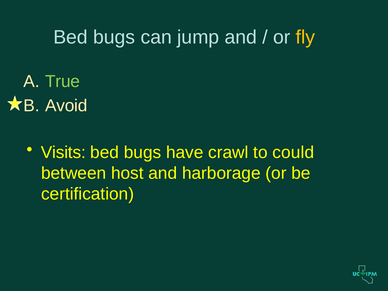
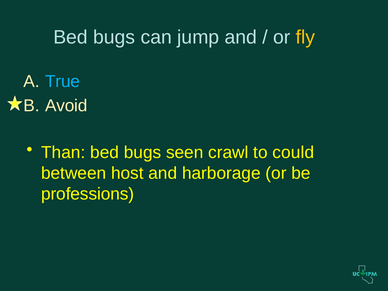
True colour: light green -> light blue
Visits: Visits -> Than
have: have -> seen
certification: certification -> professions
